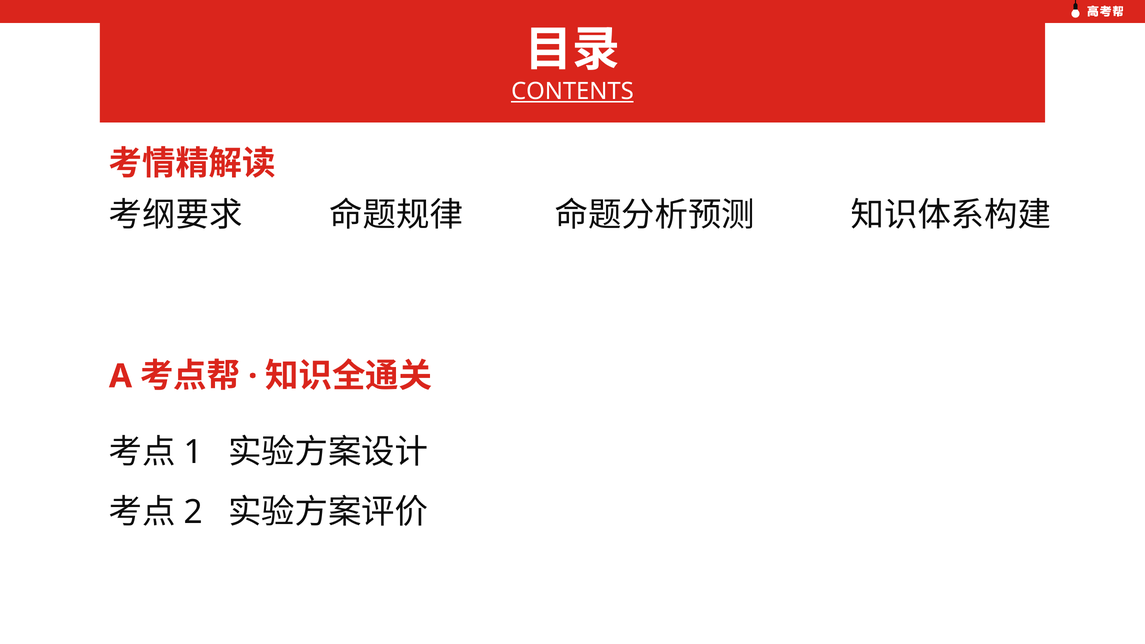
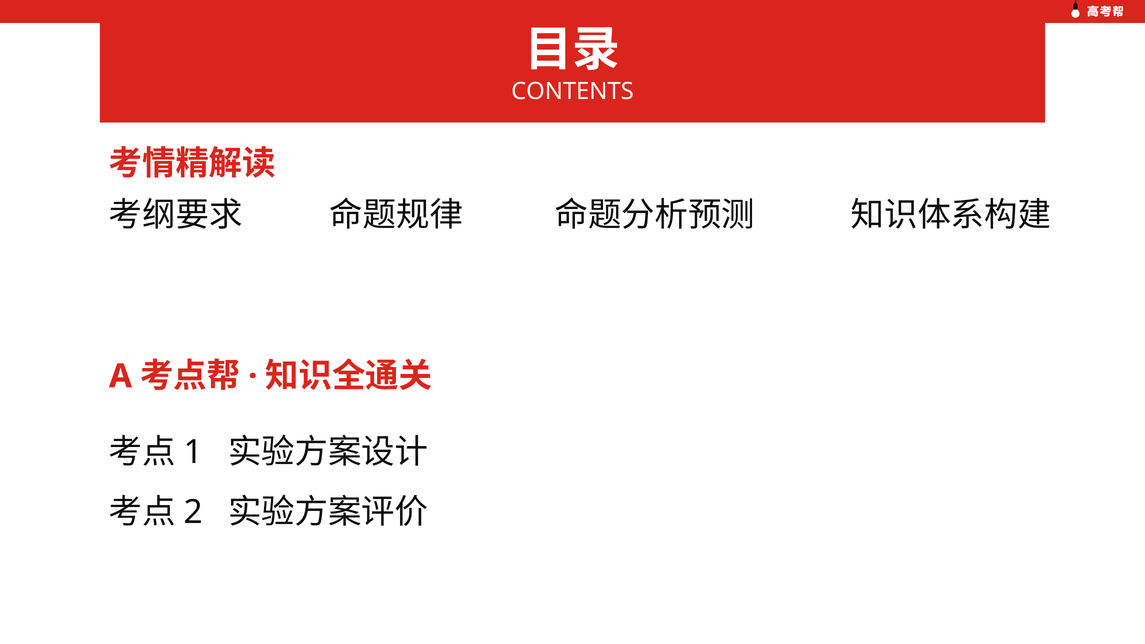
CONTENTS underline: present -> none
